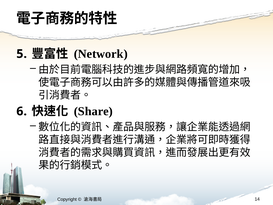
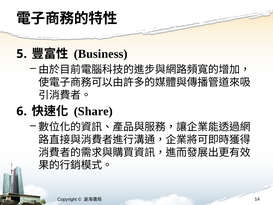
Network: Network -> Business
